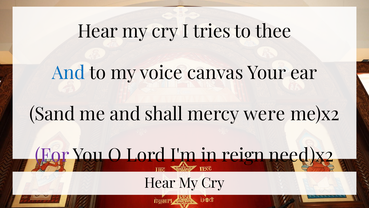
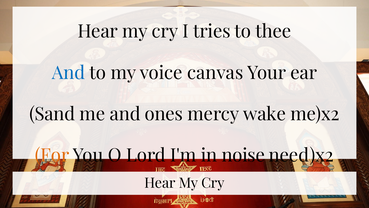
shall: shall -> ones
were: were -> wake
For colour: purple -> orange
reign: reign -> noise
